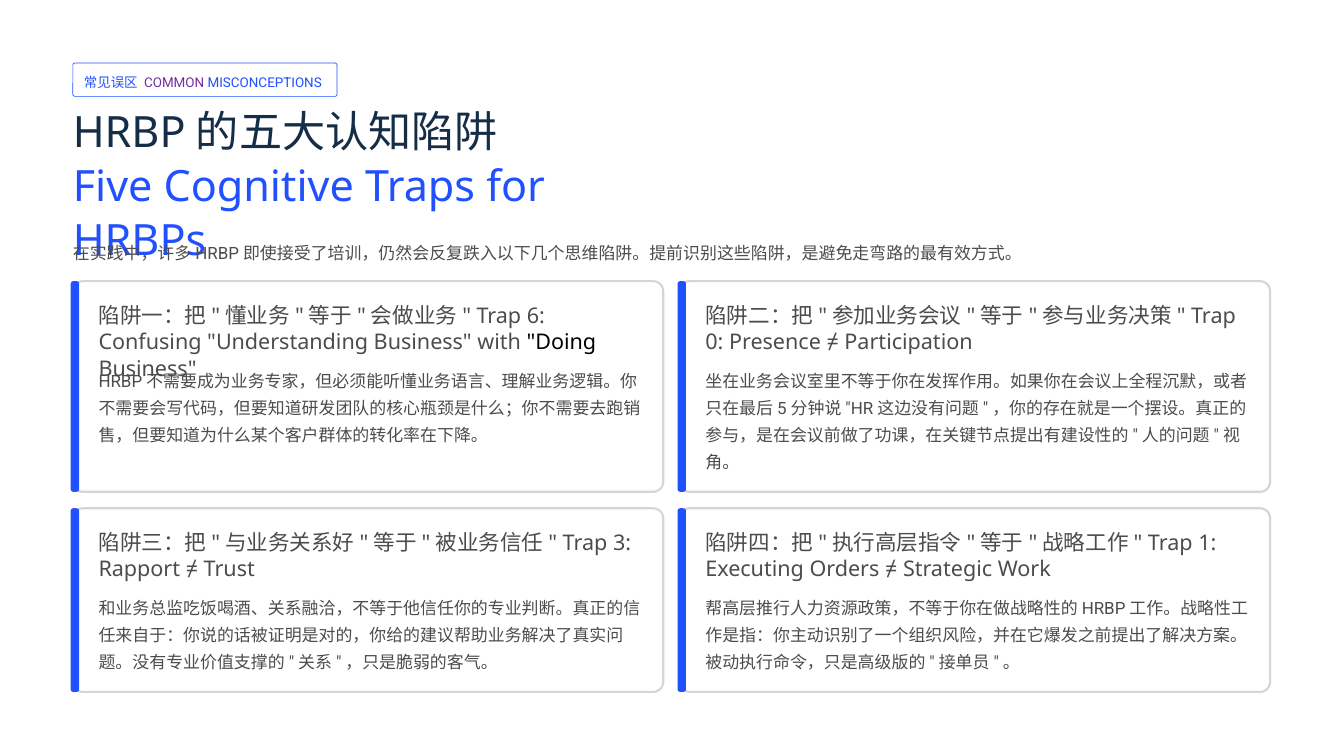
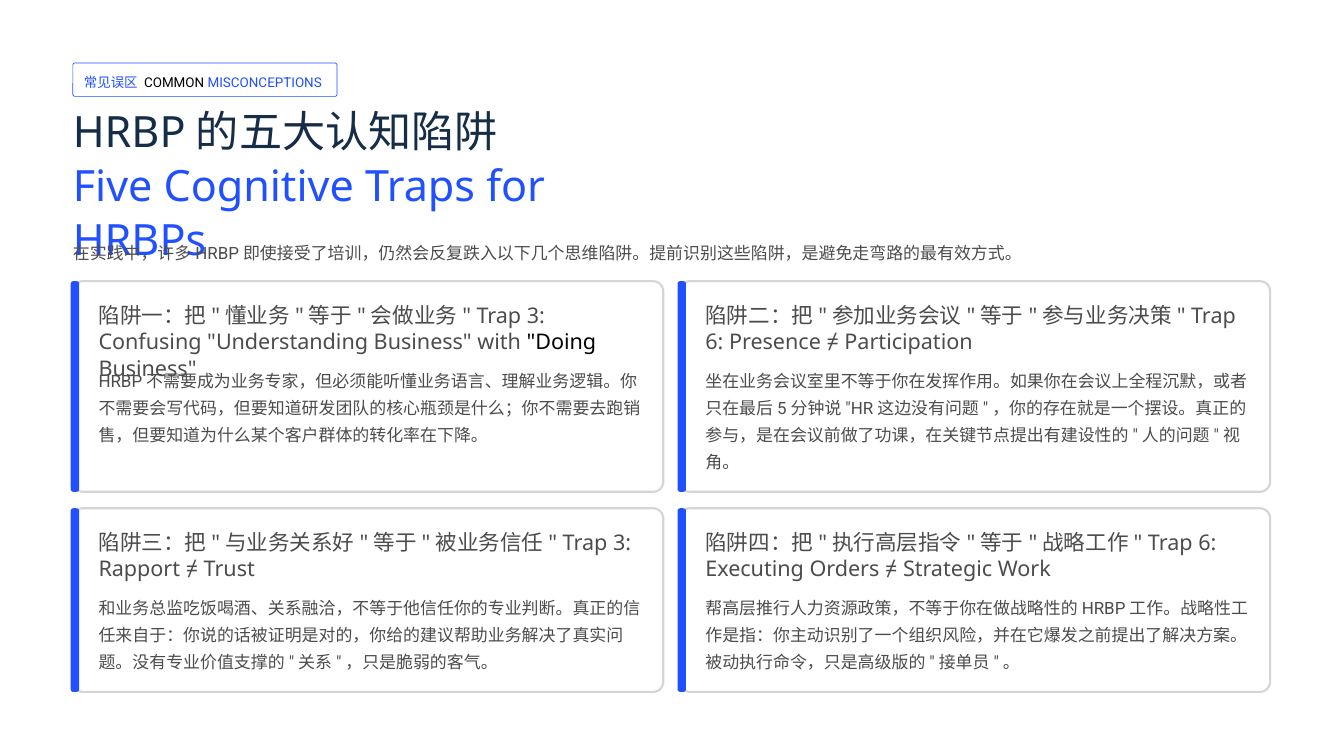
COMMON colour: purple -> black
6 at (536, 316): 6 -> 3
0 at (714, 343): 0 -> 6
1 at (1207, 543): 1 -> 6
